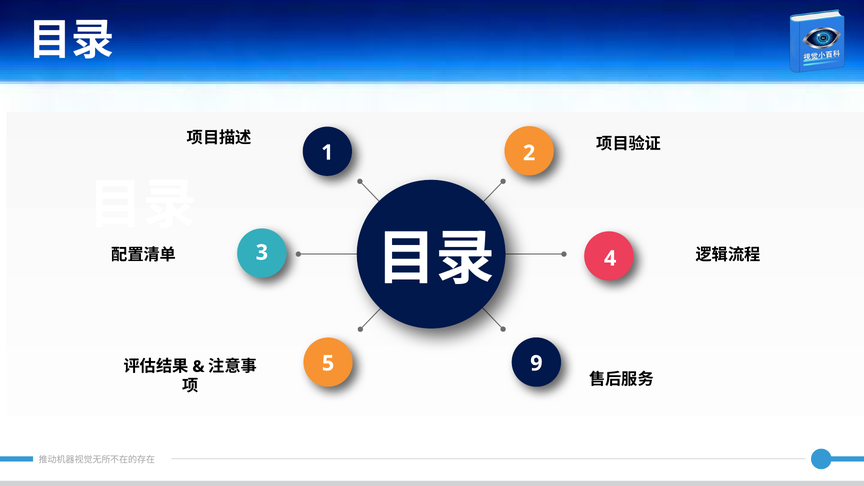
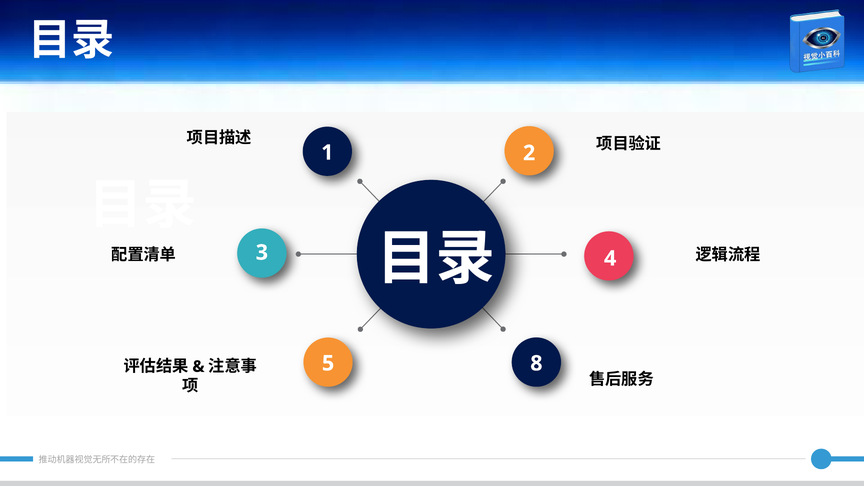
9: 9 -> 8
